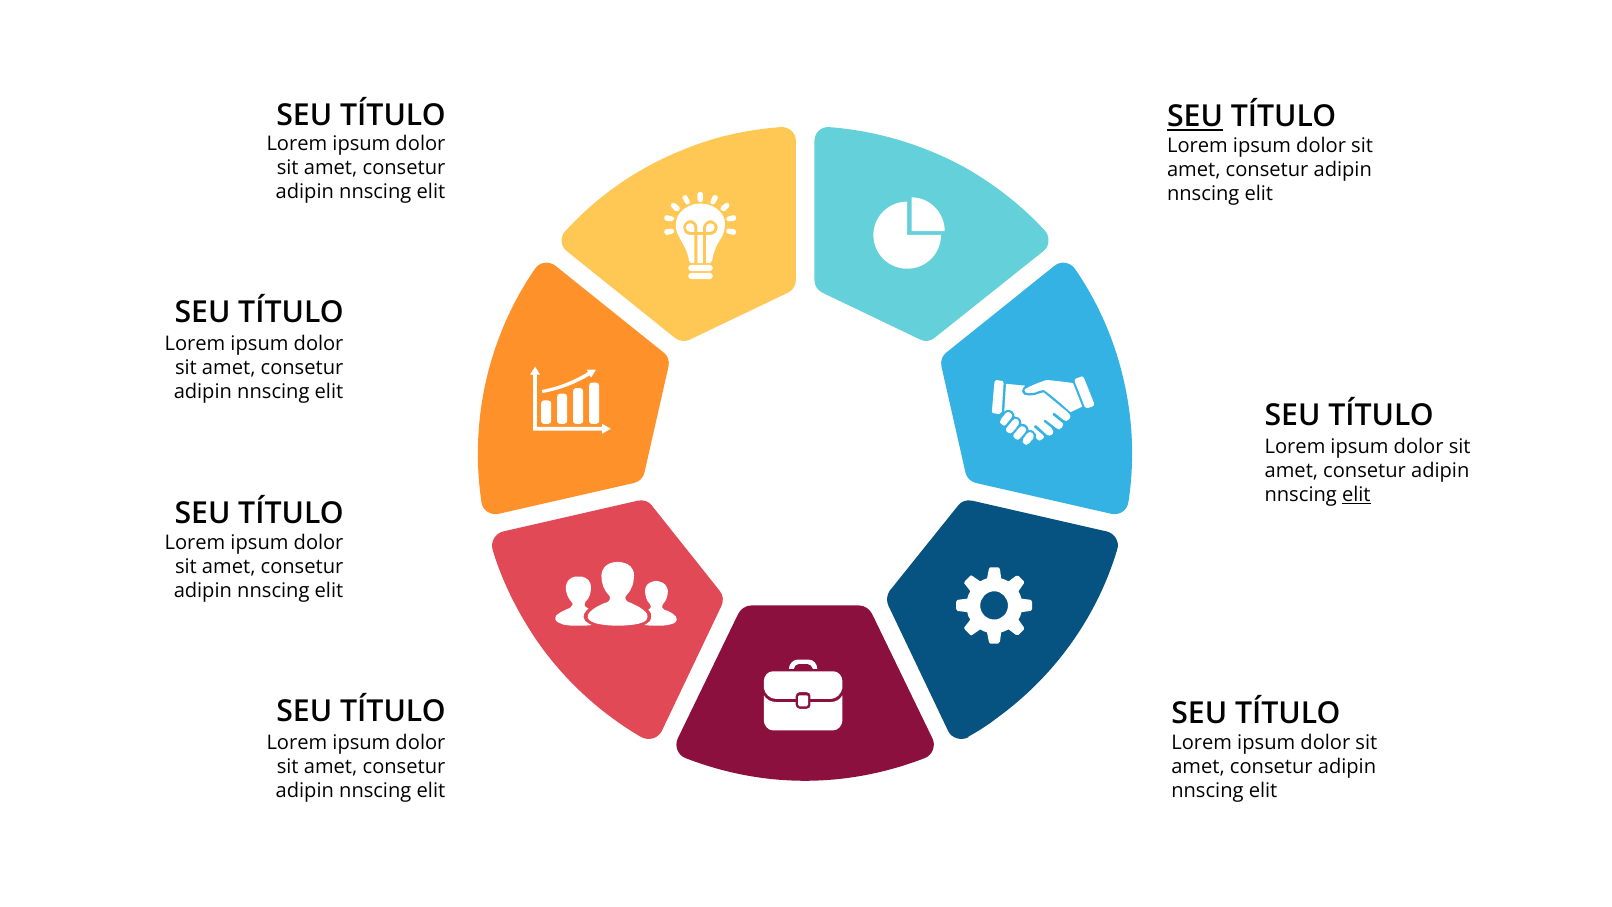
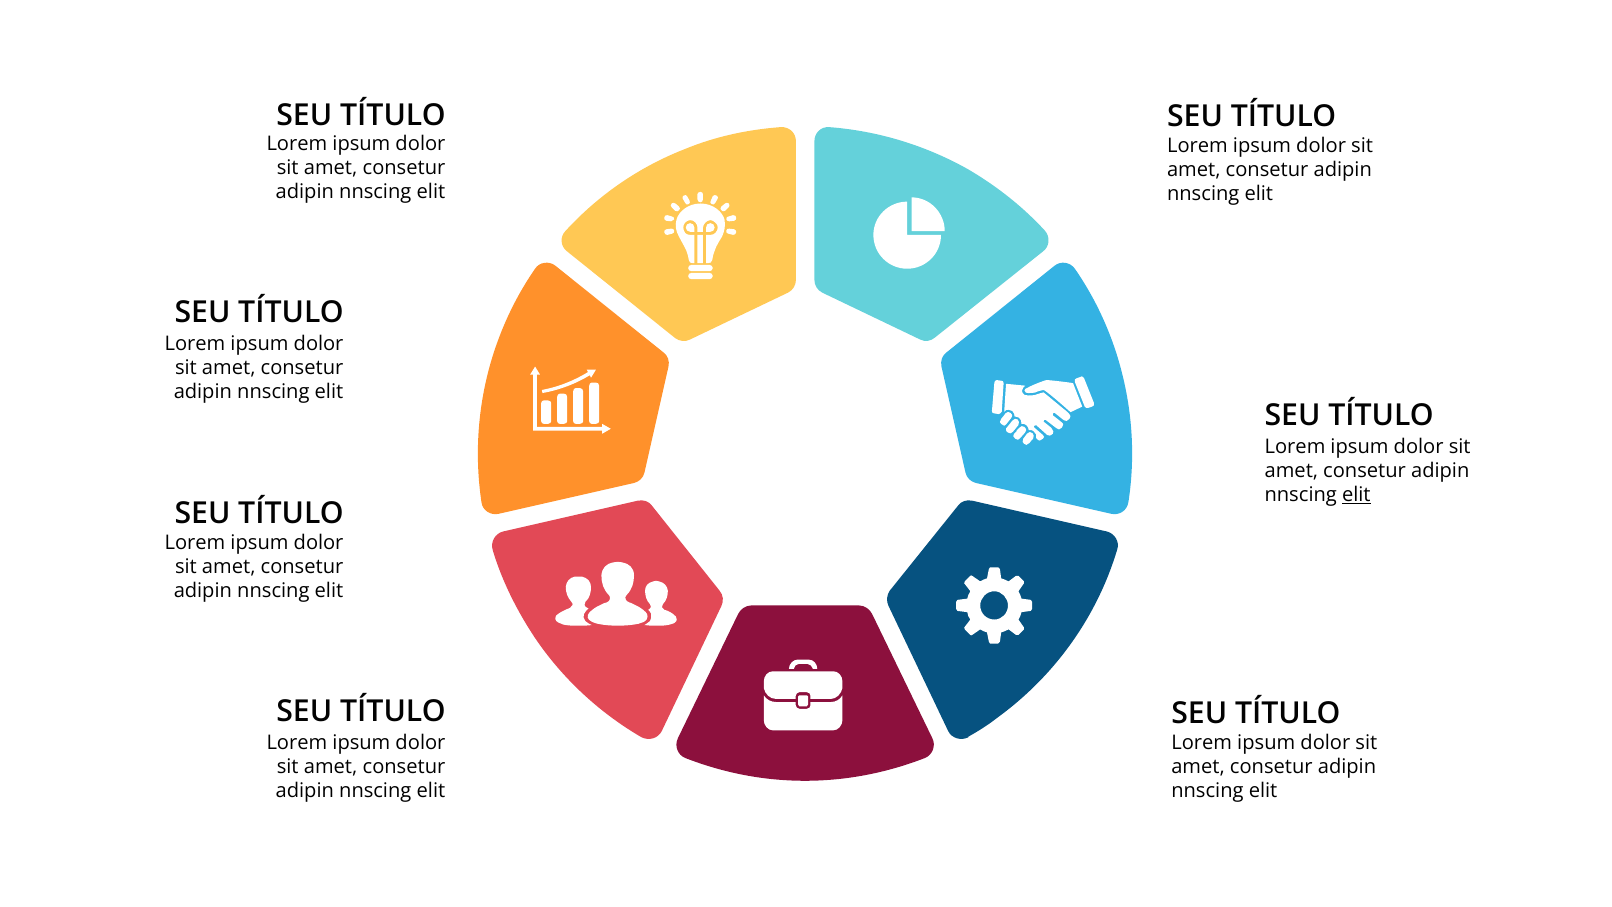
SEU at (1195, 117) underline: present -> none
